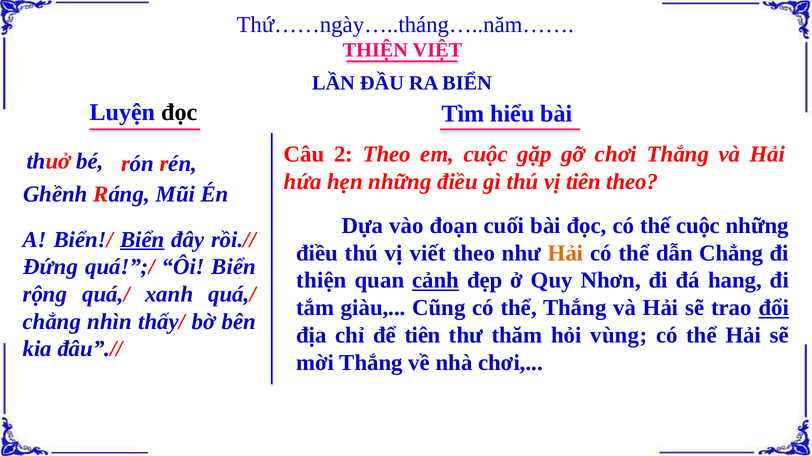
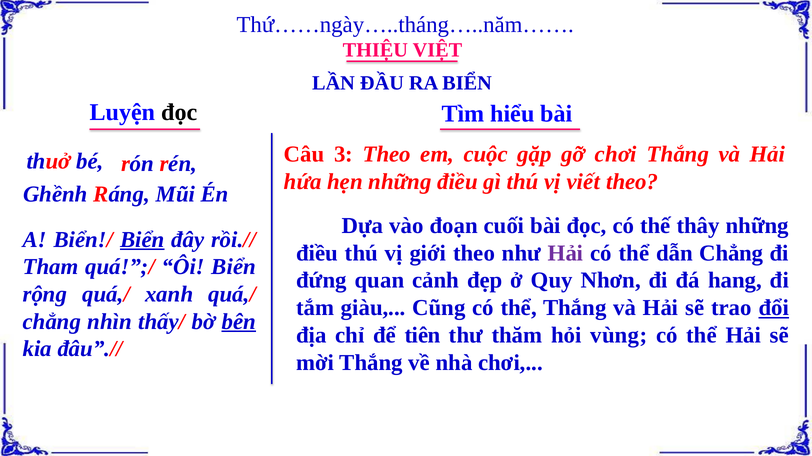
THIỆN at (375, 50): THIỆN -> THIỆU
2: 2 -> 3
vị tiên: tiên -> viết
thế cuộc: cuộc -> thây
viết: viết -> giới
Hải at (566, 253) colour: orange -> purple
Đứng: Đứng -> Tham
thiện at (321, 281): thiện -> đứng
cảnh underline: present -> none
bên underline: none -> present
